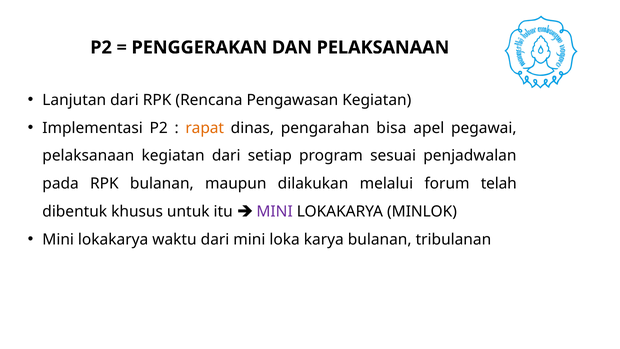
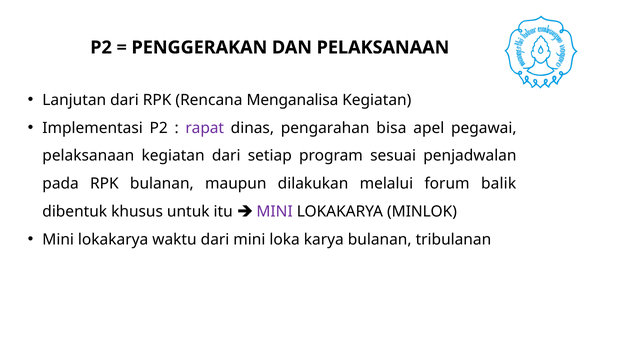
Pengawasan: Pengawasan -> Menganalisa
rapat colour: orange -> purple
telah: telah -> balik
